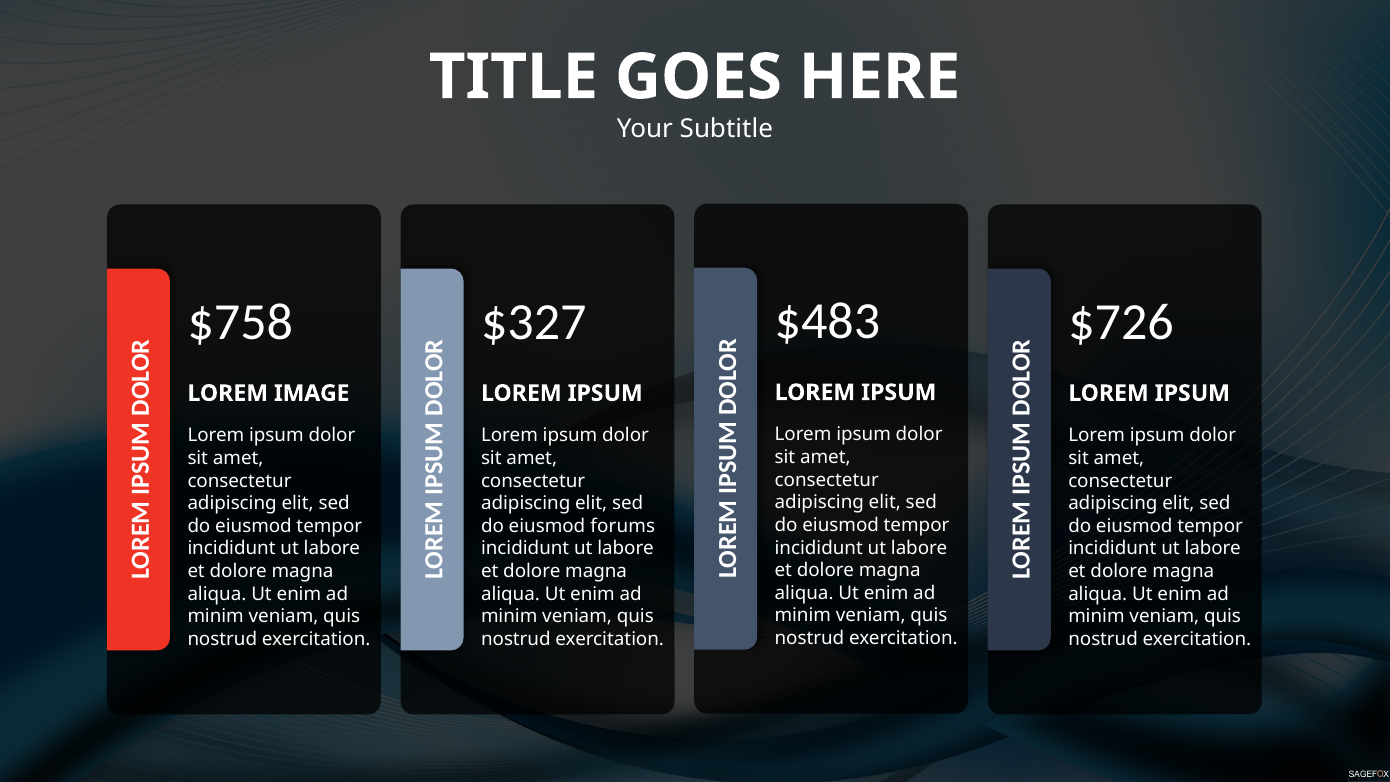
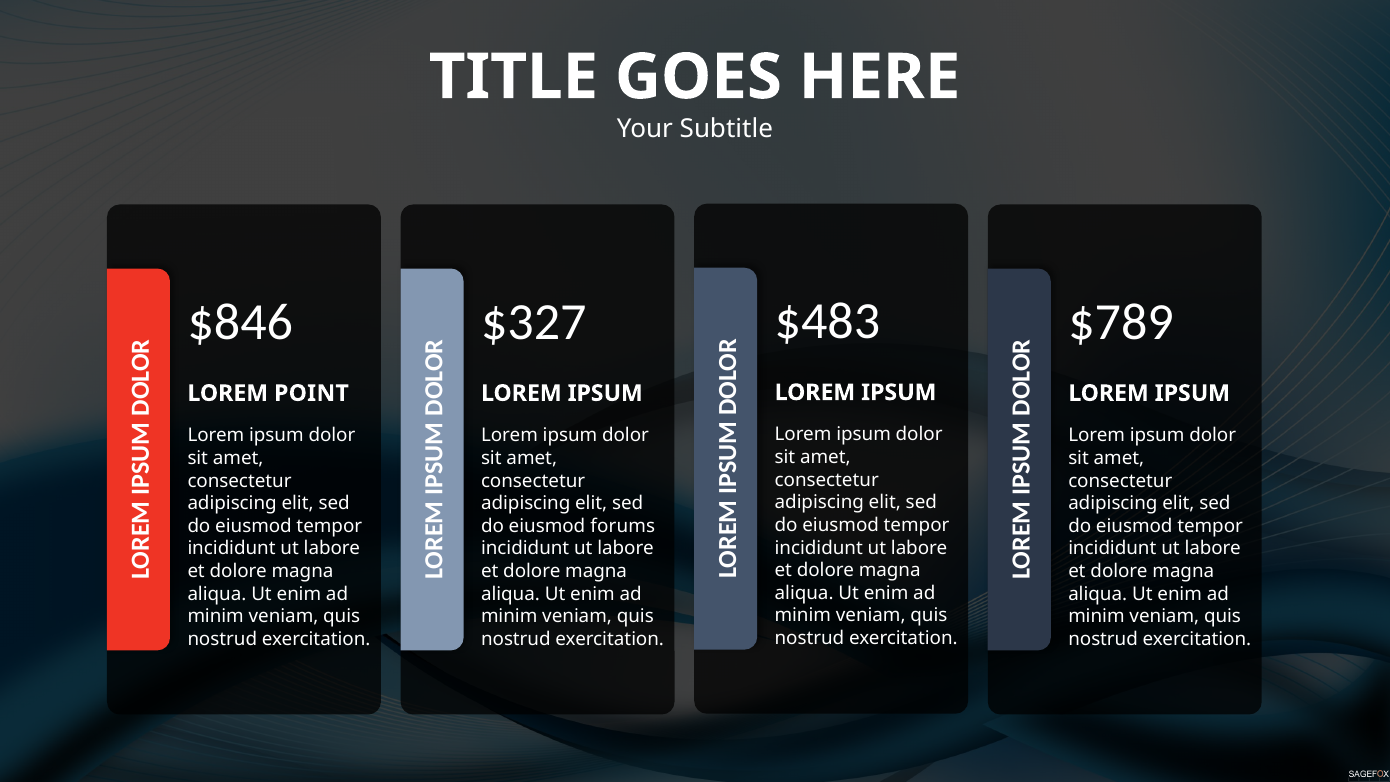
$758: $758 -> $846
$726: $726 -> $789
IMAGE: IMAGE -> POINT
